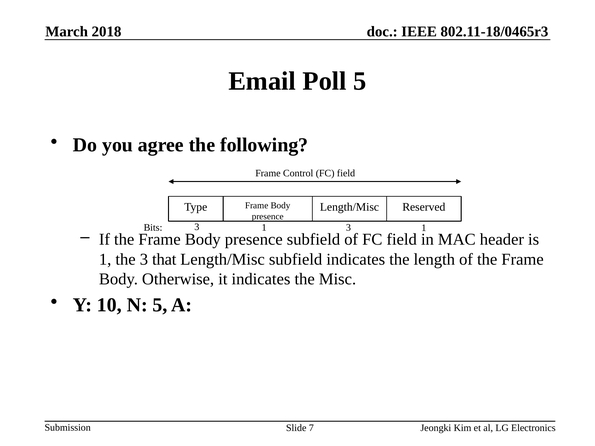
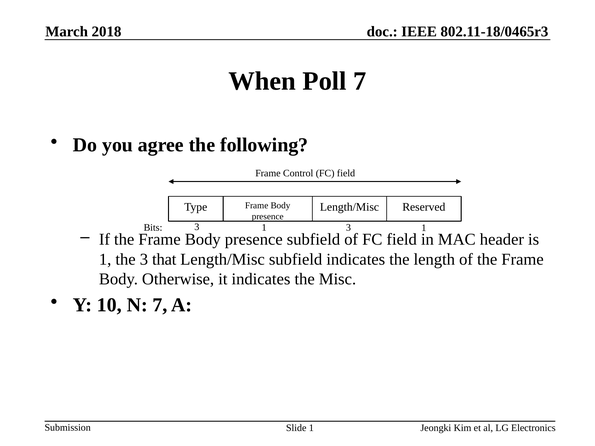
Email: Email -> When
Poll 5: 5 -> 7
N 5: 5 -> 7
Slide 7: 7 -> 1
